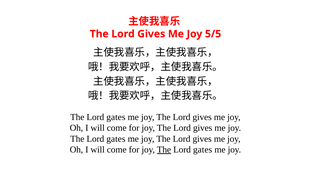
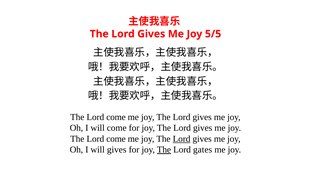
gates at (116, 117): gates -> come
gates at (116, 139): gates -> come
Lord at (182, 139) underline: none -> present
come at (117, 150): come -> gives
